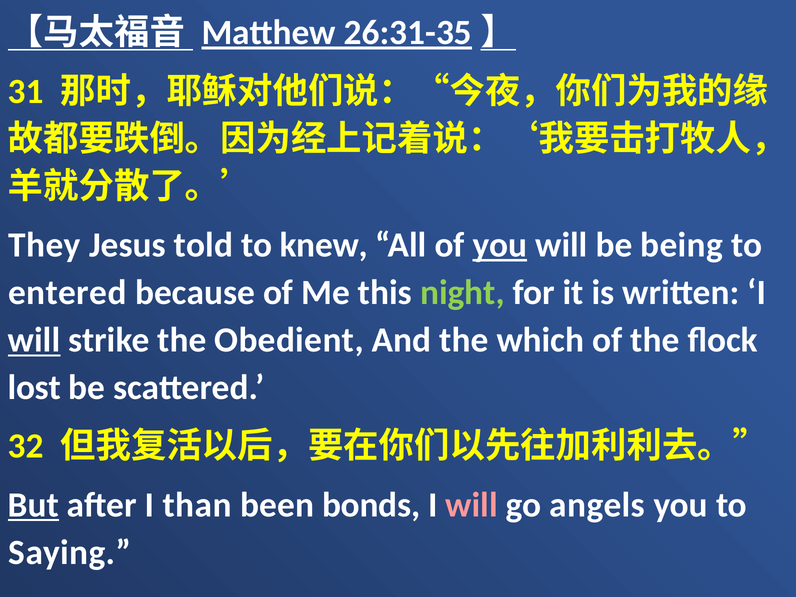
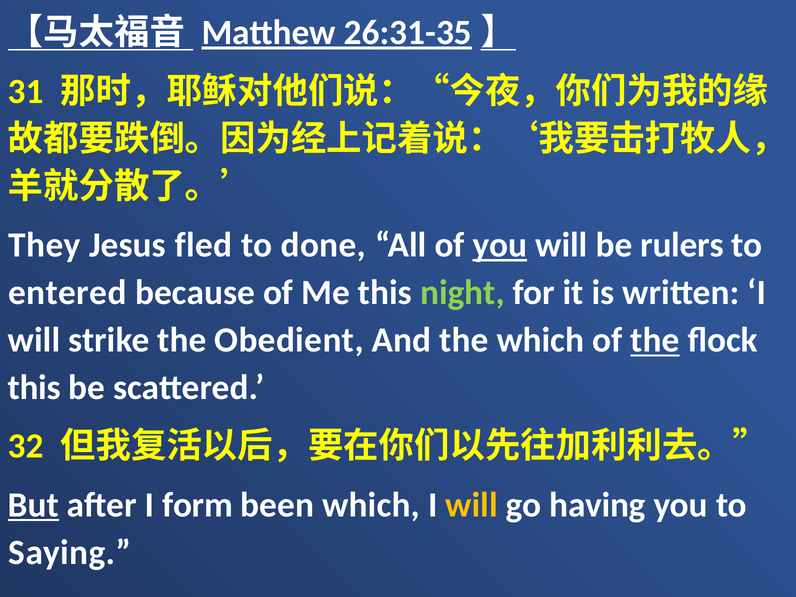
told: told -> fled
knew: knew -> done
being: being -> rulers
will at (34, 340) underline: present -> none
the at (655, 340) underline: none -> present
lost at (34, 388): lost -> this
than: than -> form
been bonds: bonds -> which
will at (472, 505) colour: pink -> yellow
angels: angels -> having
